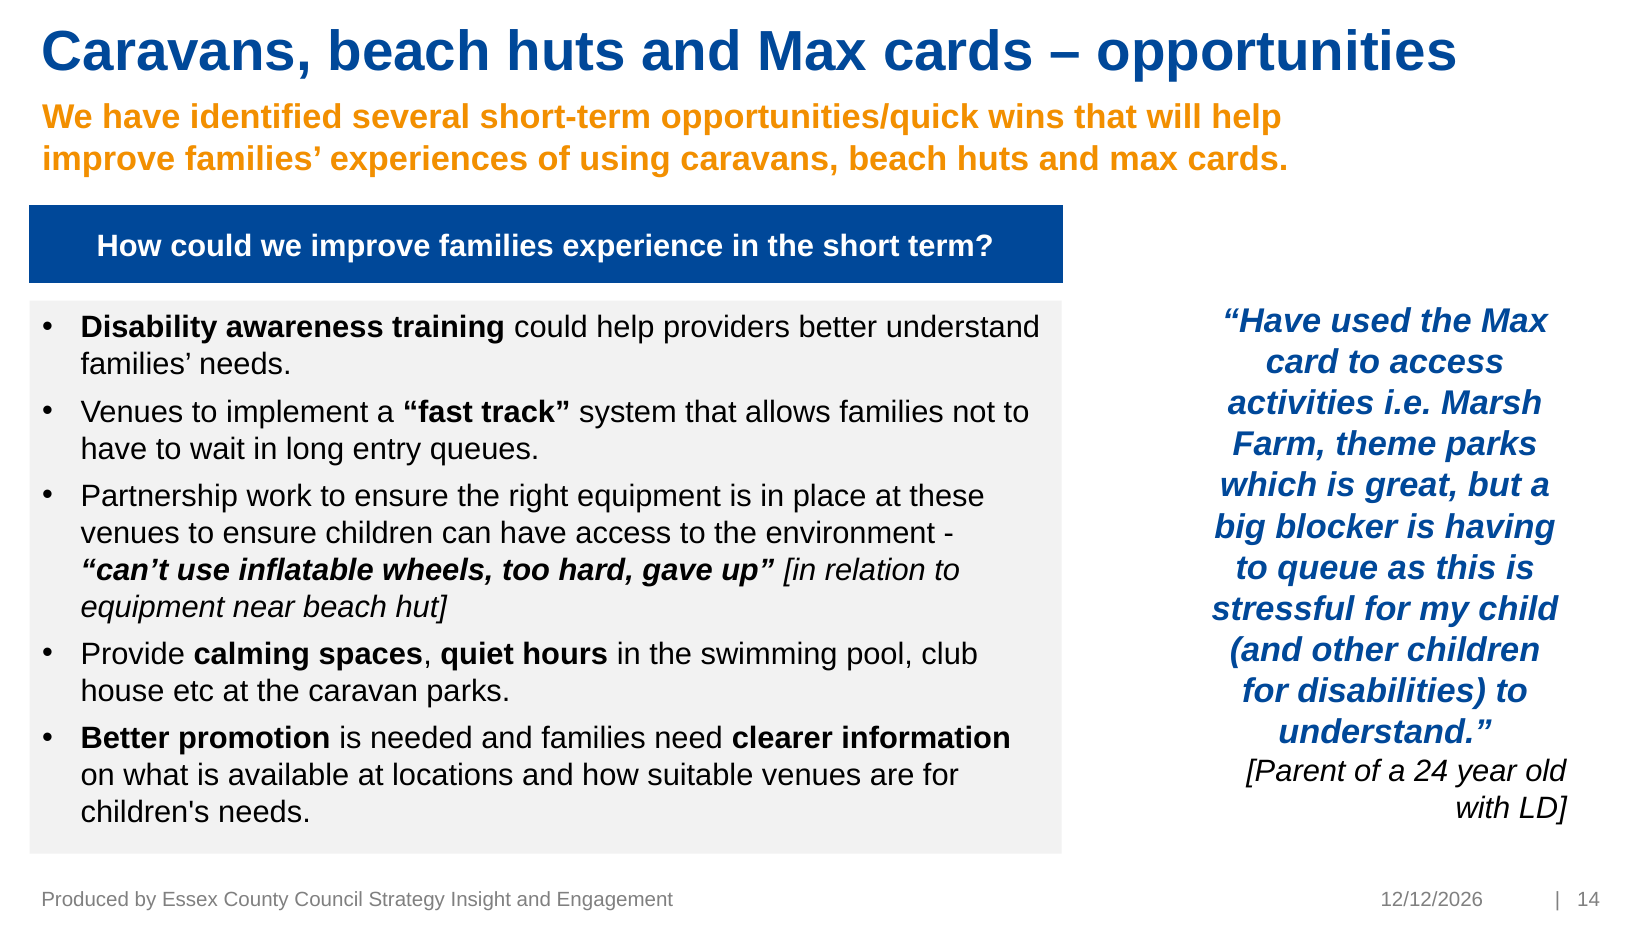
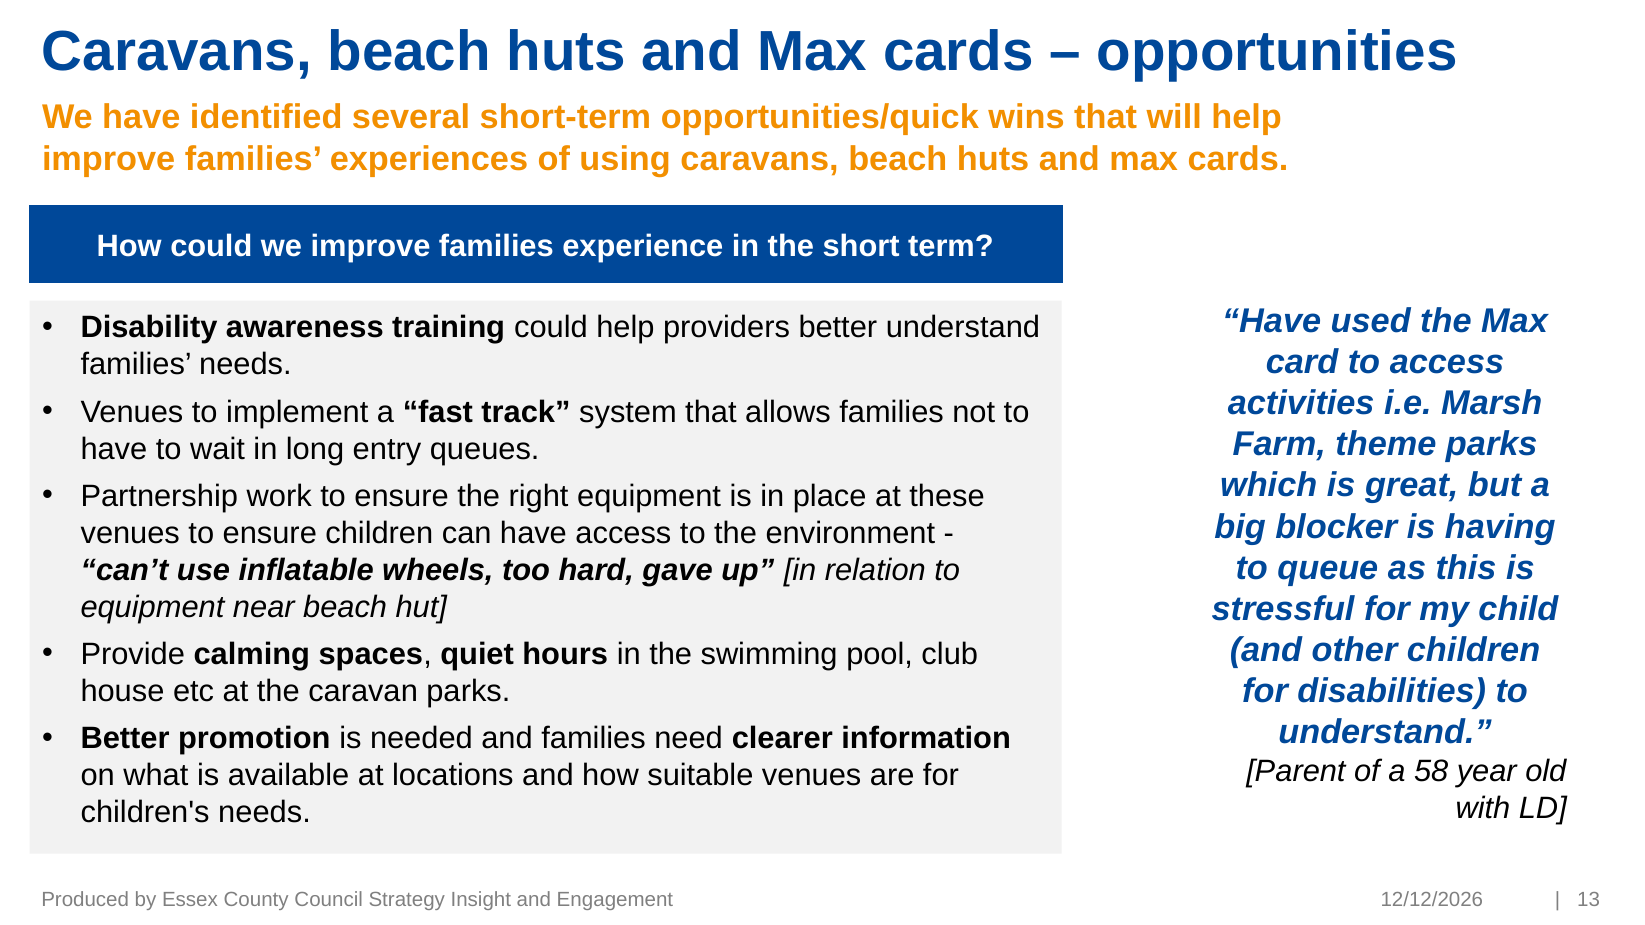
24: 24 -> 58
14: 14 -> 13
